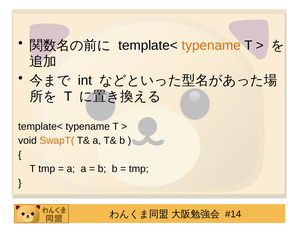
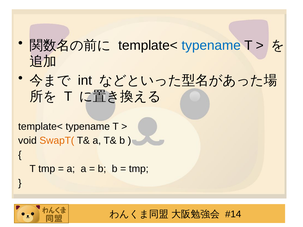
typename at (211, 45) colour: orange -> blue
